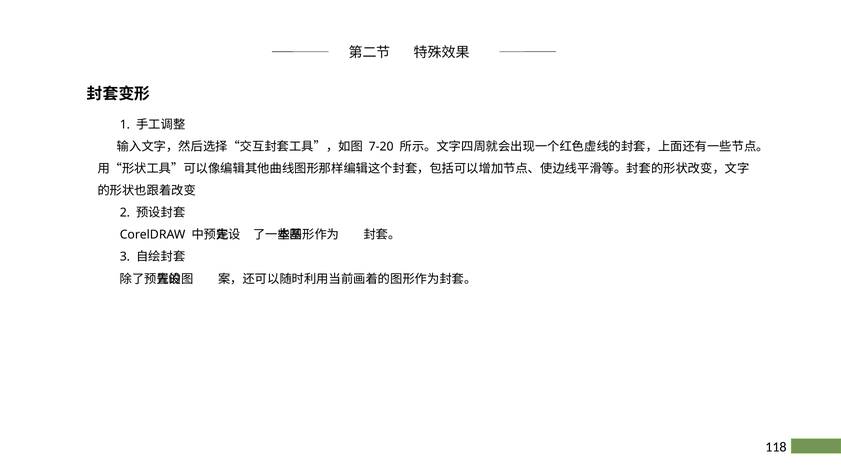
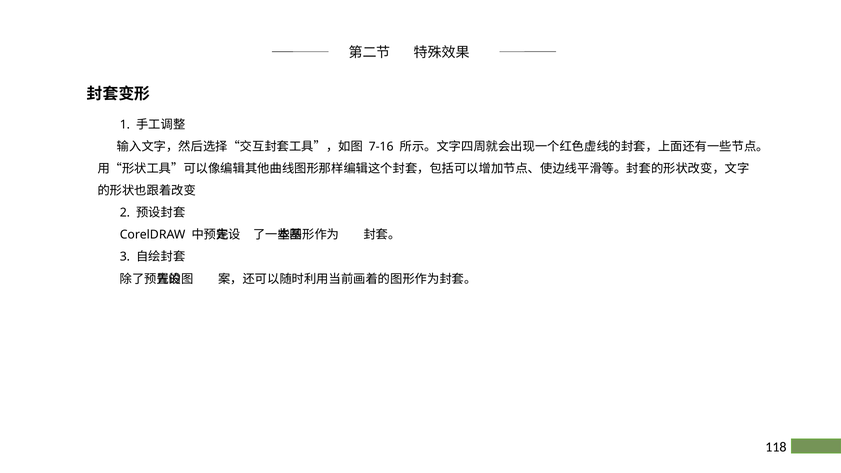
7-20: 7-20 -> 7-16
